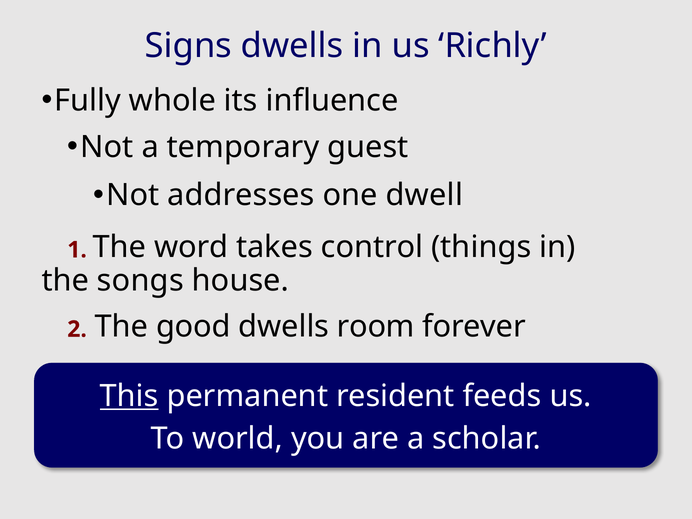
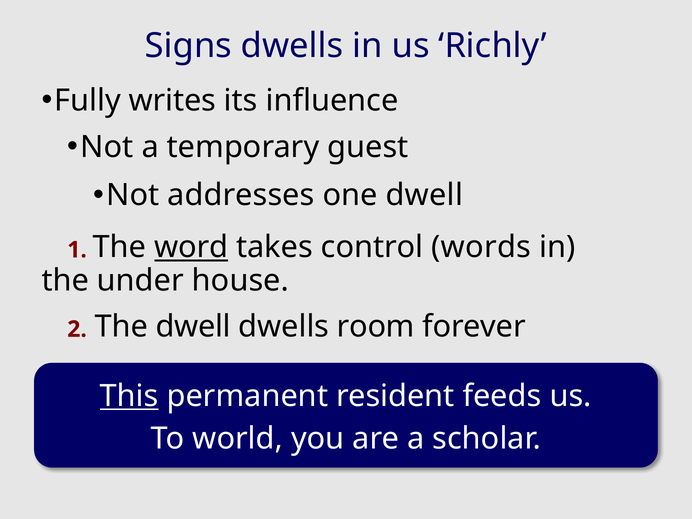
whole: whole -> writes
word underline: none -> present
things: things -> words
songs: songs -> under
The good: good -> dwell
